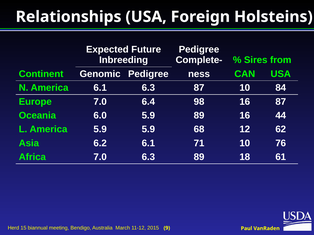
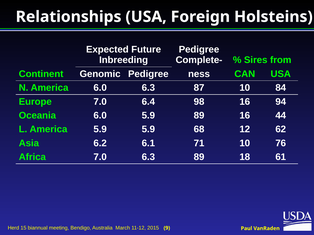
America 6.1: 6.1 -> 6.0
16 87: 87 -> 94
